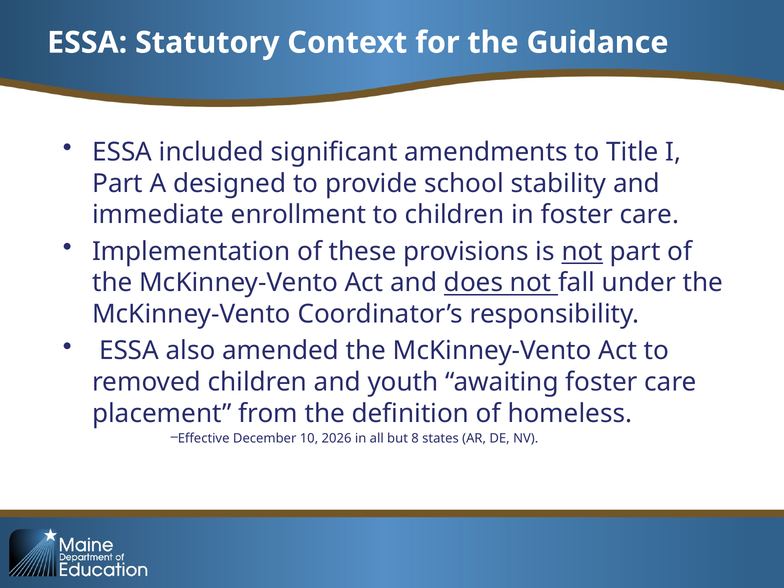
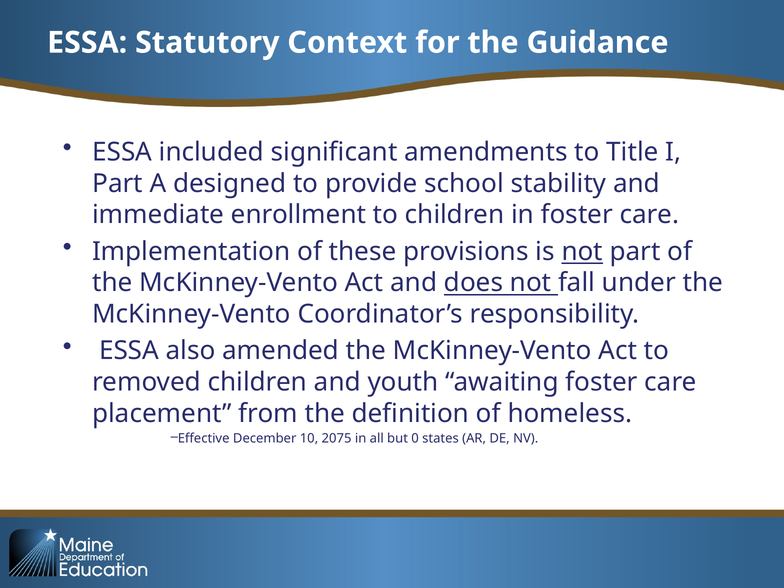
2026: 2026 -> 2075
8: 8 -> 0
